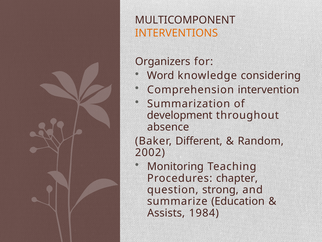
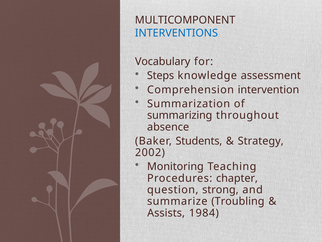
INTERVENTIONS colour: orange -> blue
Organizers: Organizers -> Vocabulary
Word: Word -> Steps
considering: considering -> assessment
development: development -> summarizing
Different: Different -> Students
Random: Random -> Strategy
Education: Education -> Troubling
